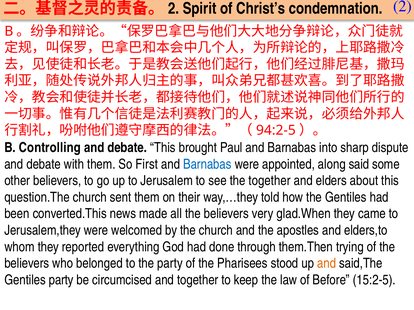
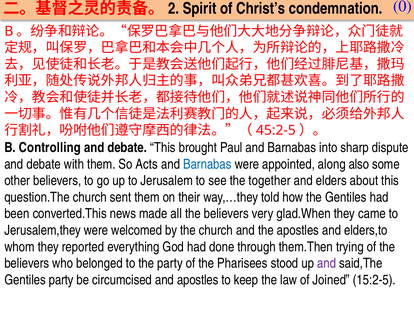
2: 2 -> 0
94:2-5: 94:2-5 -> 45:2-5
First: First -> Acts
said: said -> also
and at (327, 264) colour: orange -> purple
and together: together -> apostles
Before: Before -> Joined
